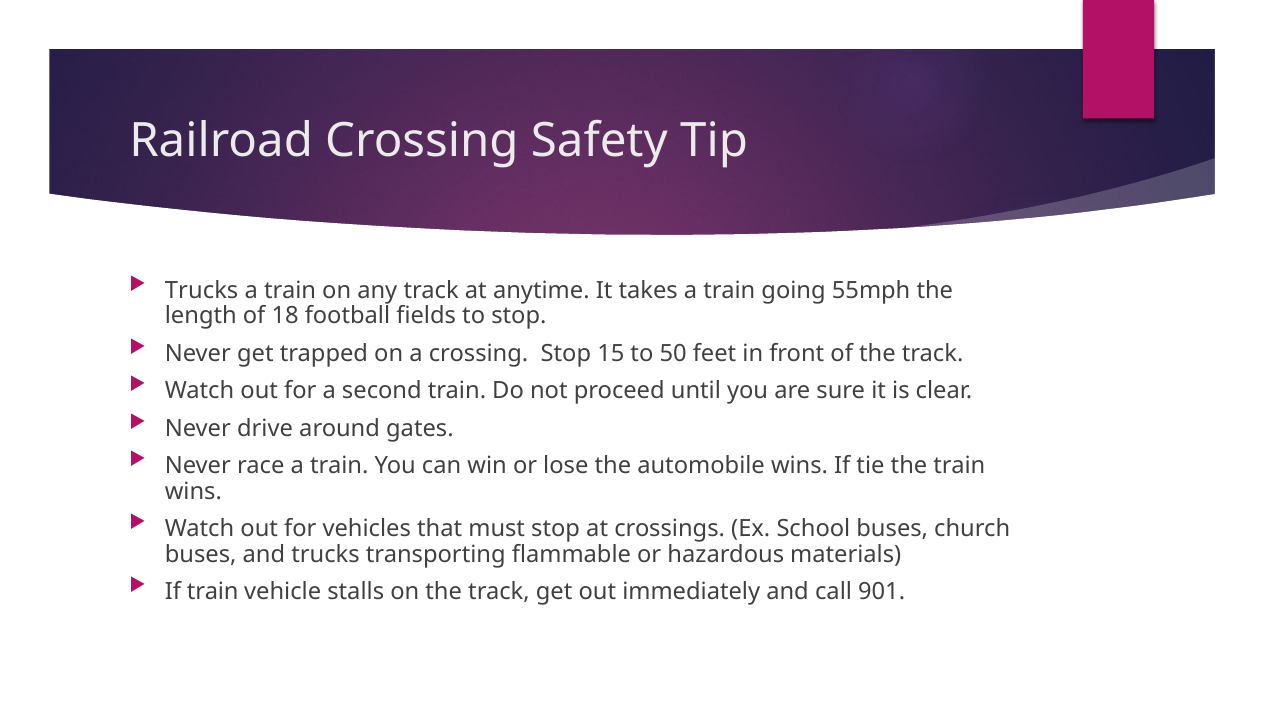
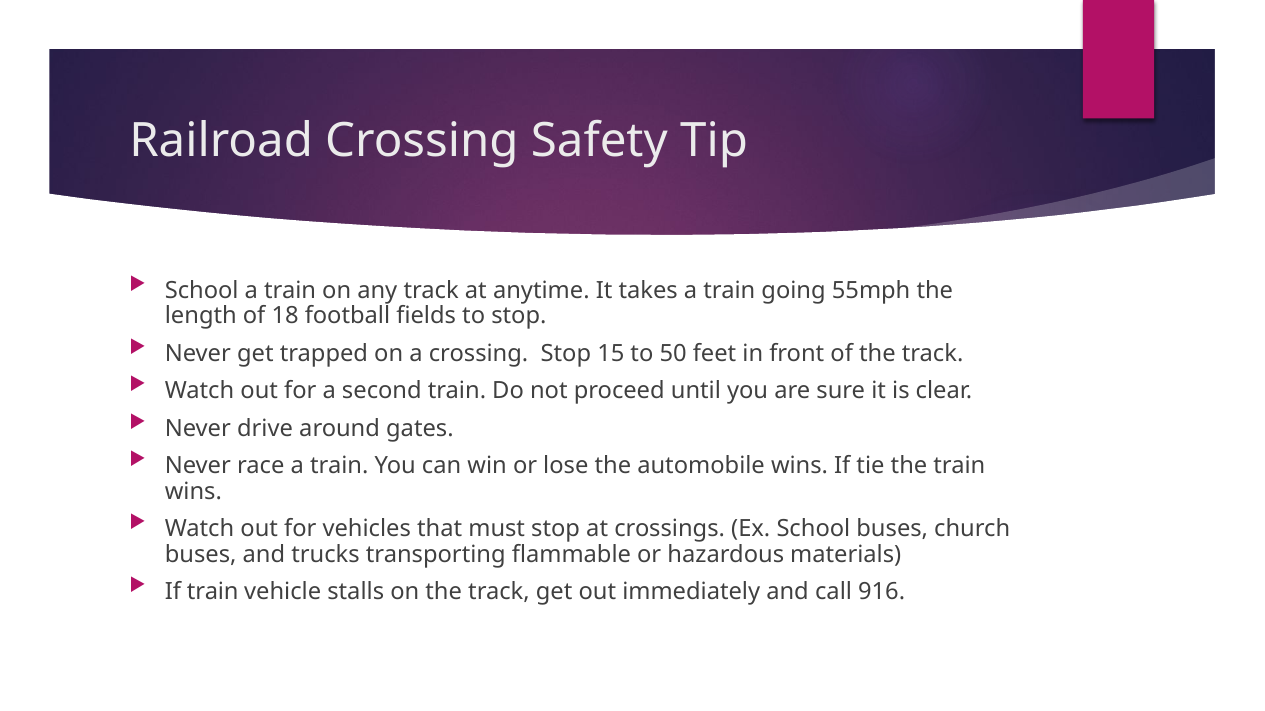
Trucks at (202, 291): Trucks -> School
901: 901 -> 916
